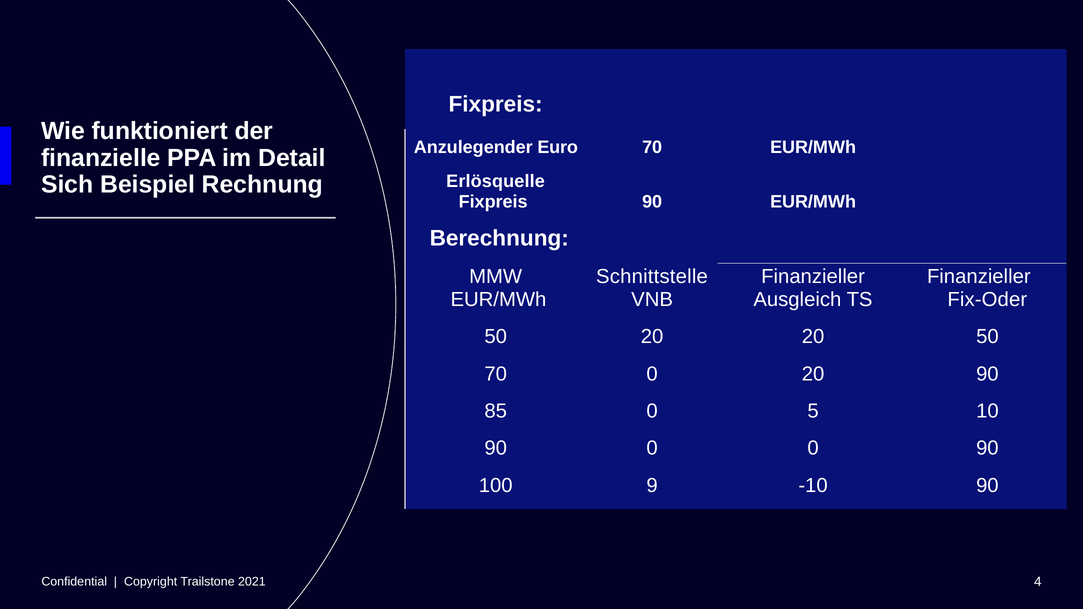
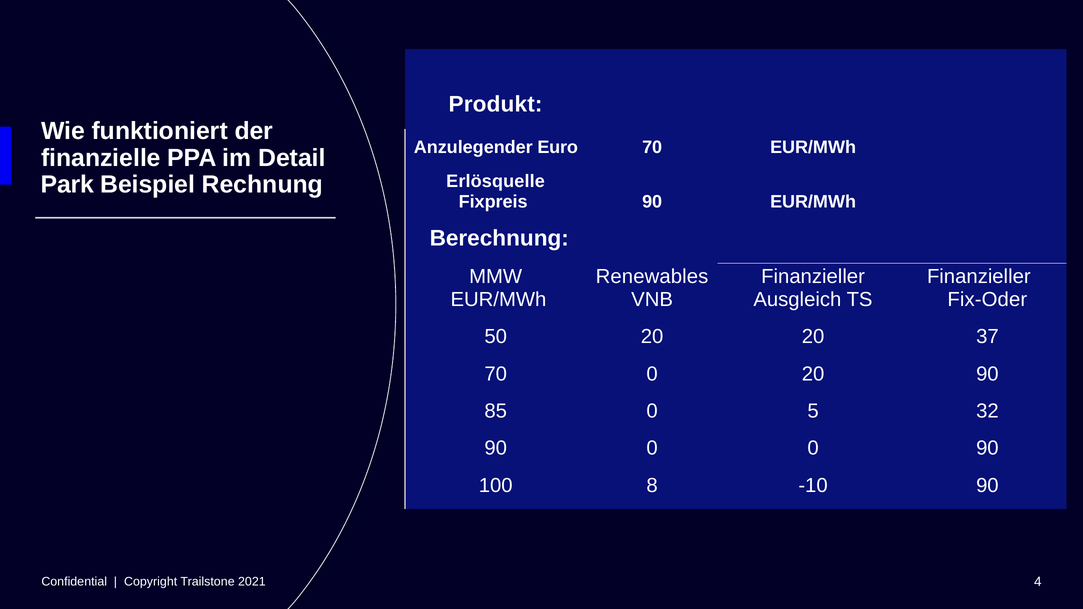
Fixpreis at (496, 104): Fixpreis -> Produkt
Sich: Sich -> Park
Schnittstelle: Schnittstelle -> Renewables
20 50: 50 -> 37
10: 10 -> 32
9: 9 -> 8
